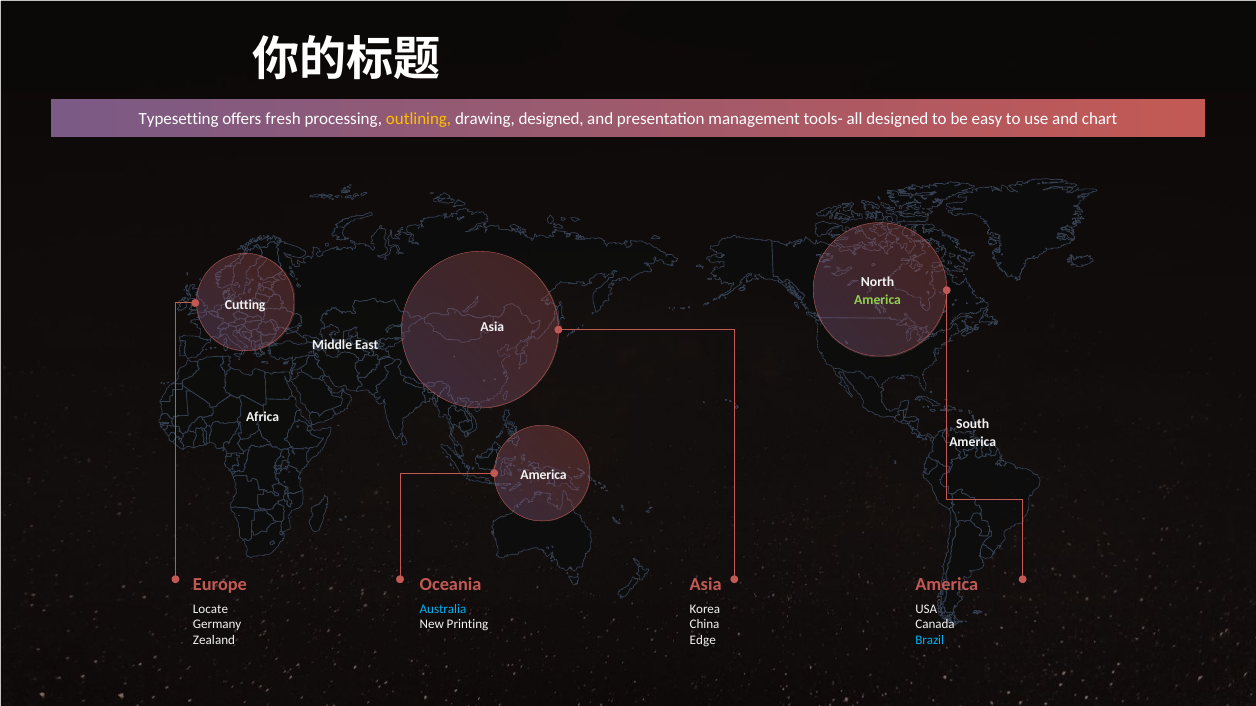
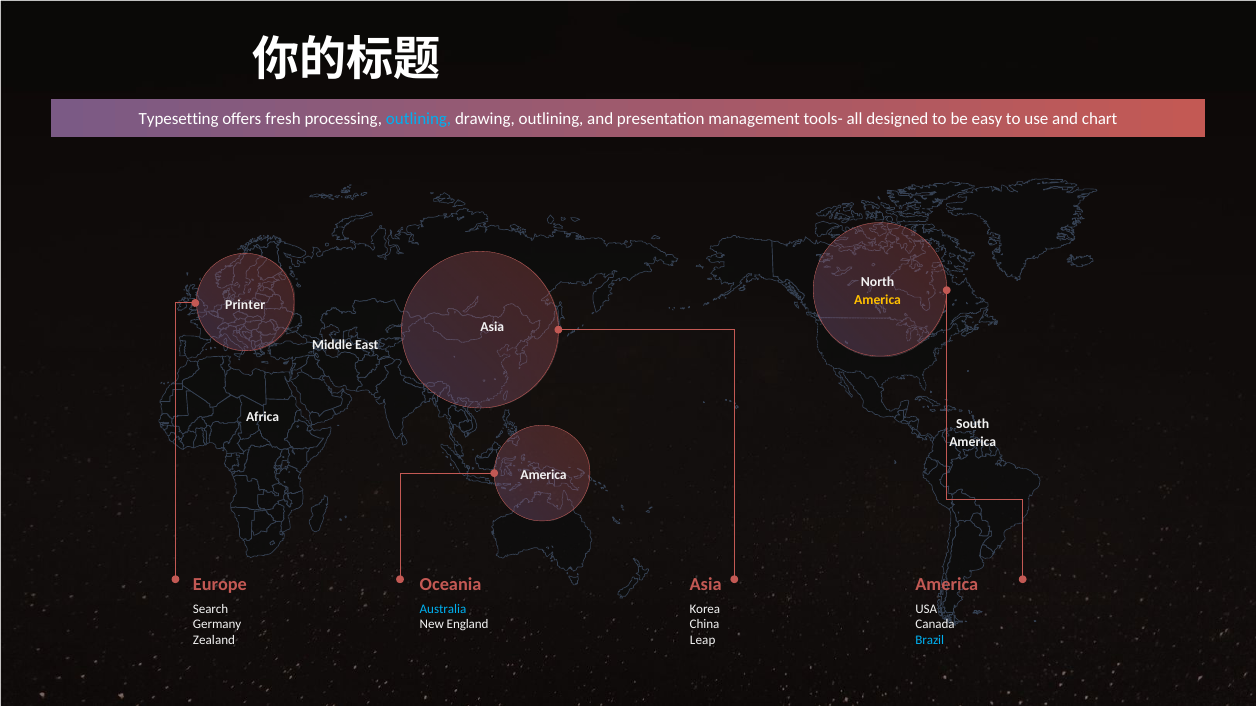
outlining at (419, 119) colour: yellow -> light blue
drawing designed: designed -> outlining
America at (878, 301) colour: light green -> yellow
Cutting: Cutting -> Printer
Locate: Locate -> Search
Printing: Printing -> England
Edge: Edge -> Leap
